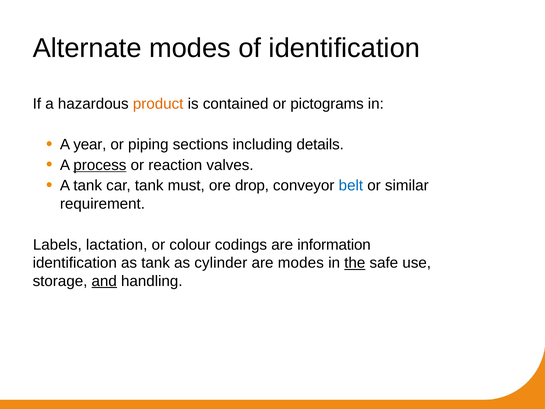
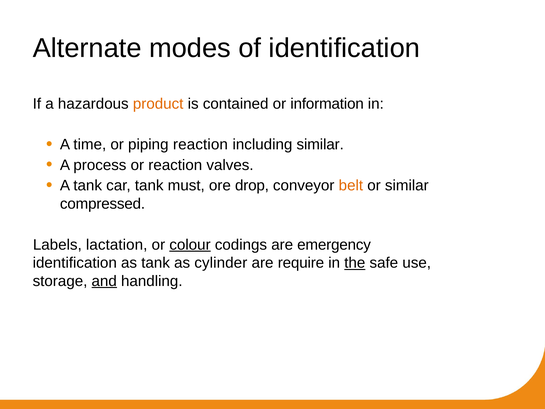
pictograms: pictograms -> information
year: year -> time
piping sections: sections -> reaction
including details: details -> similar
process underline: present -> none
belt colour: blue -> orange
requirement: requirement -> compressed
colour underline: none -> present
information: information -> emergency
are modes: modes -> require
